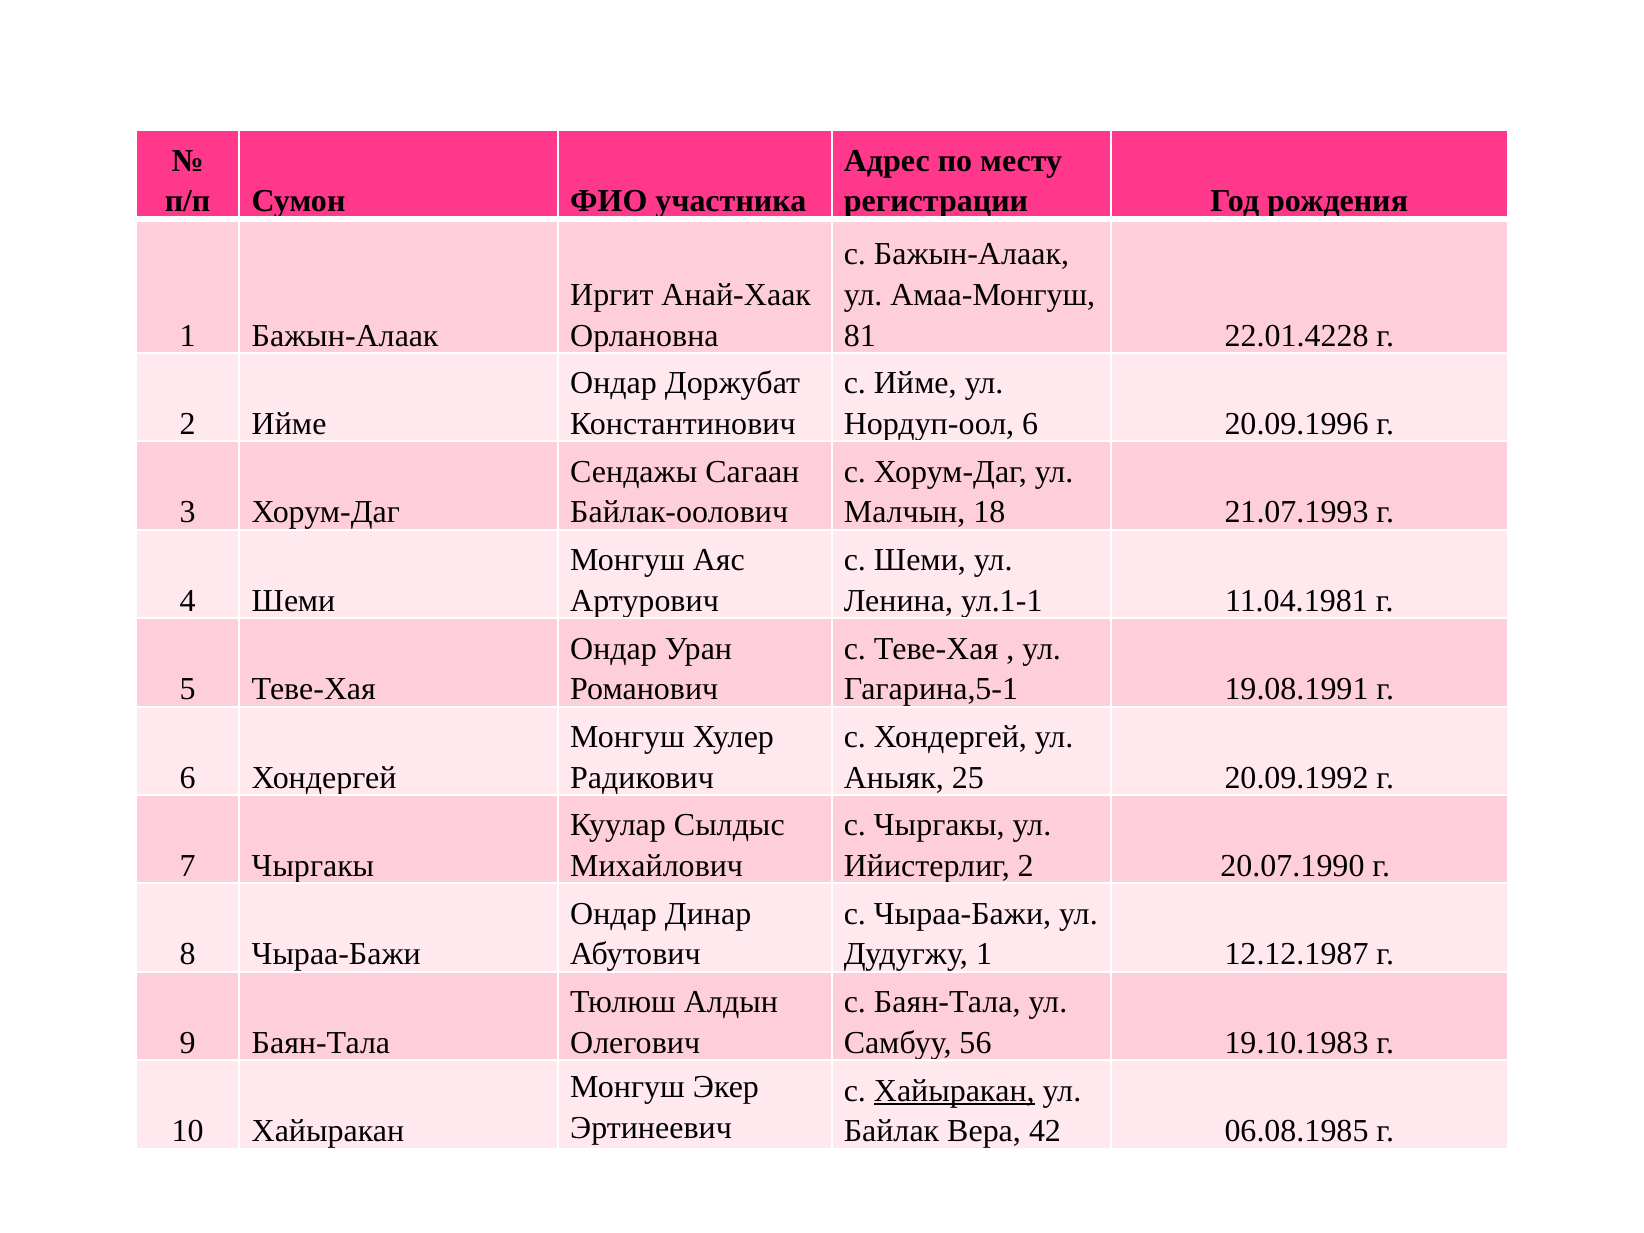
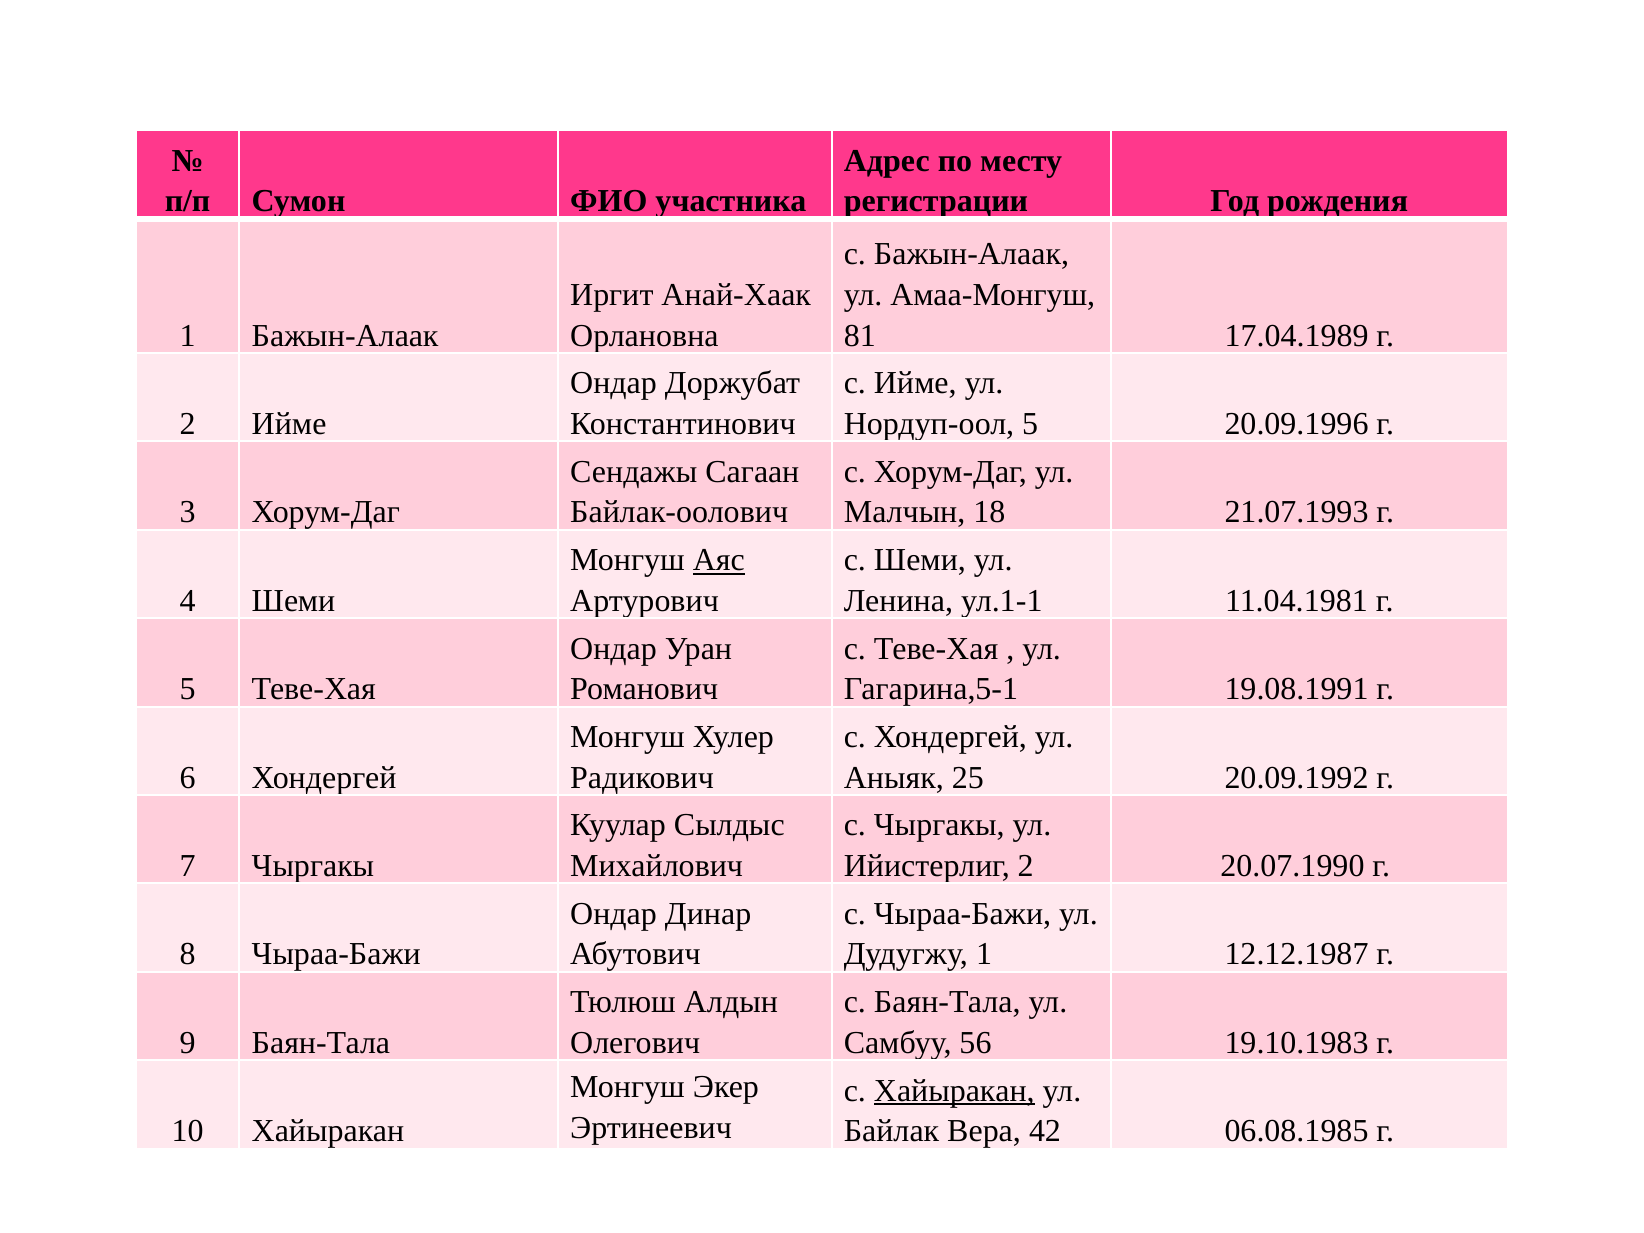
22.01.4228: 22.01.4228 -> 17.04.1989
Нордуп-оол 6: 6 -> 5
Аяс underline: none -> present
